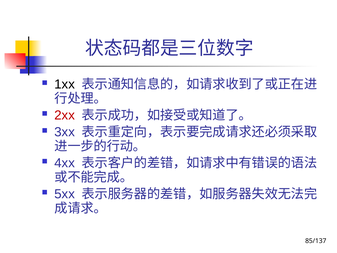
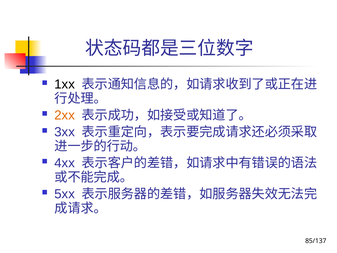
2xx colour: red -> orange
